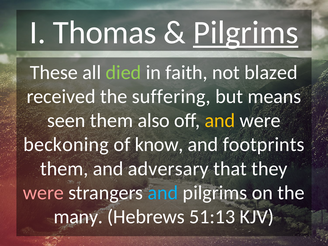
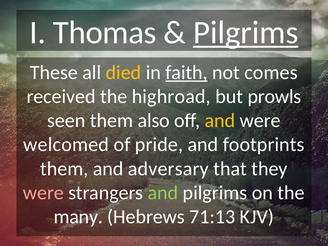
died colour: light green -> yellow
faith underline: none -> present
blazed: blazed -> comes
suffering: suffering -> highroad
means: means -> prowls
beckoning: beckoning -> welcomed
know: know -> pride
and at (163, 193) colour: light blue -> light green
51:13: 51:13 -> 71:13
